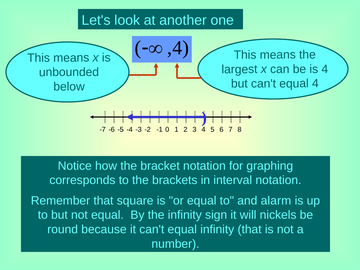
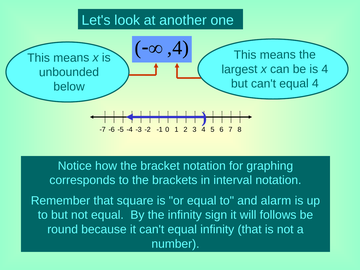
nickels: nickels -> follows
